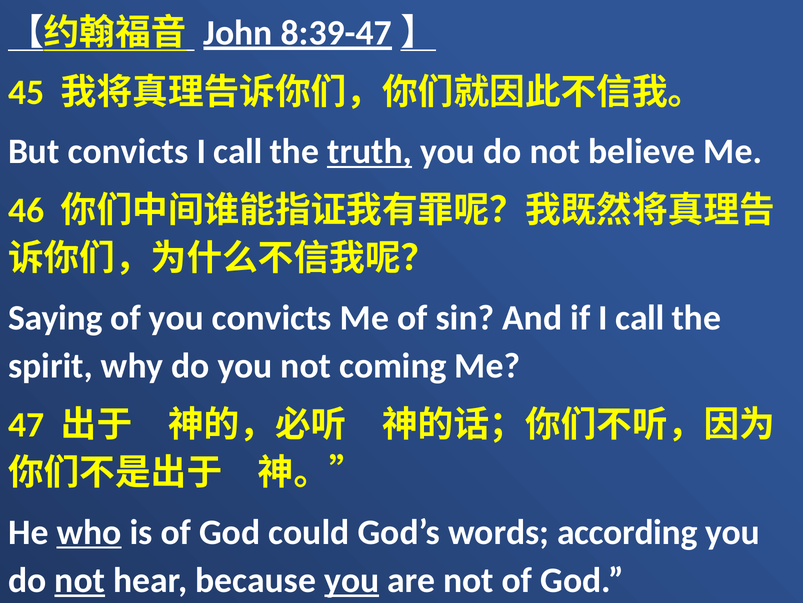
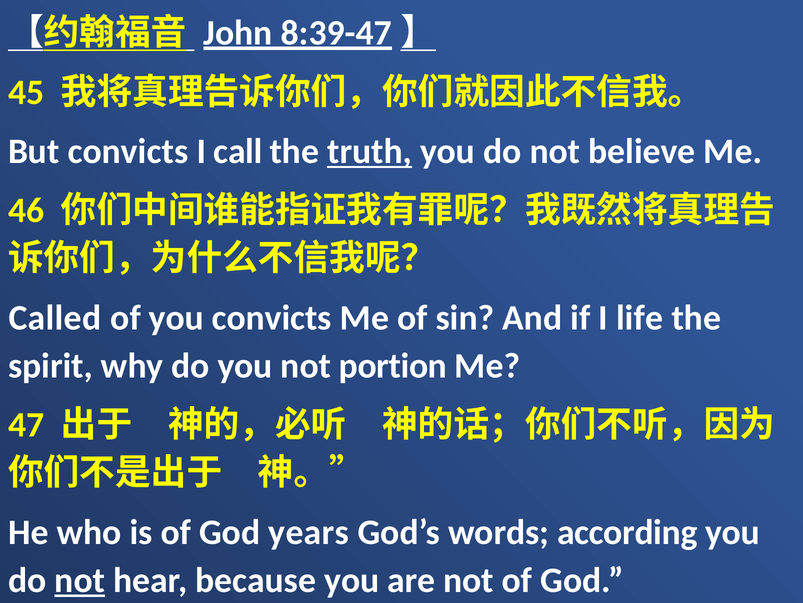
Saying: Saying -> Called
if I call: call -> life
coming: coming -> portion
who underline: present -> none
could: could -> years
you at (352, 580) underline: present -> none
